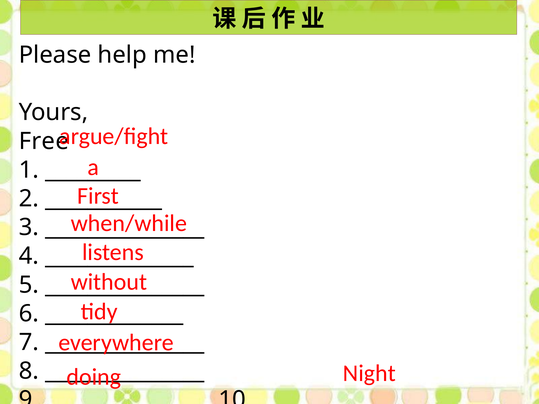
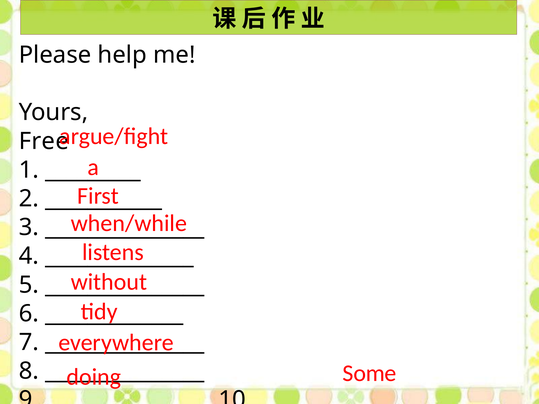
Night: Night -> Some
